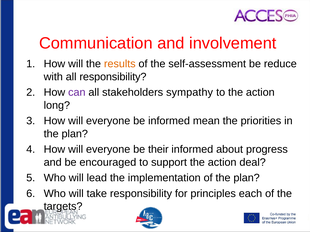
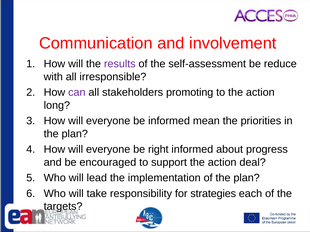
results colour: orange -> purple
all responsibility: responsibility -> irresponsible
sympathy: sympathy -> promoting
their: their -> right
principles: principles -> strategies
